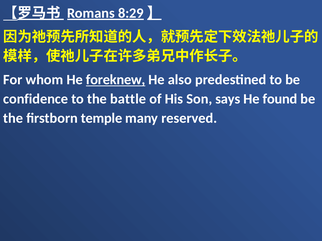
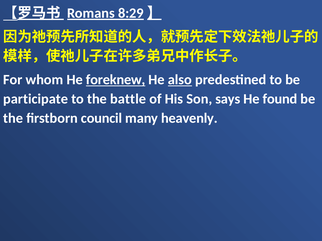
also underline: none -> present
confidence: confidence -> participate
temple: temple -> council
reserved: reserved -> heavenly
